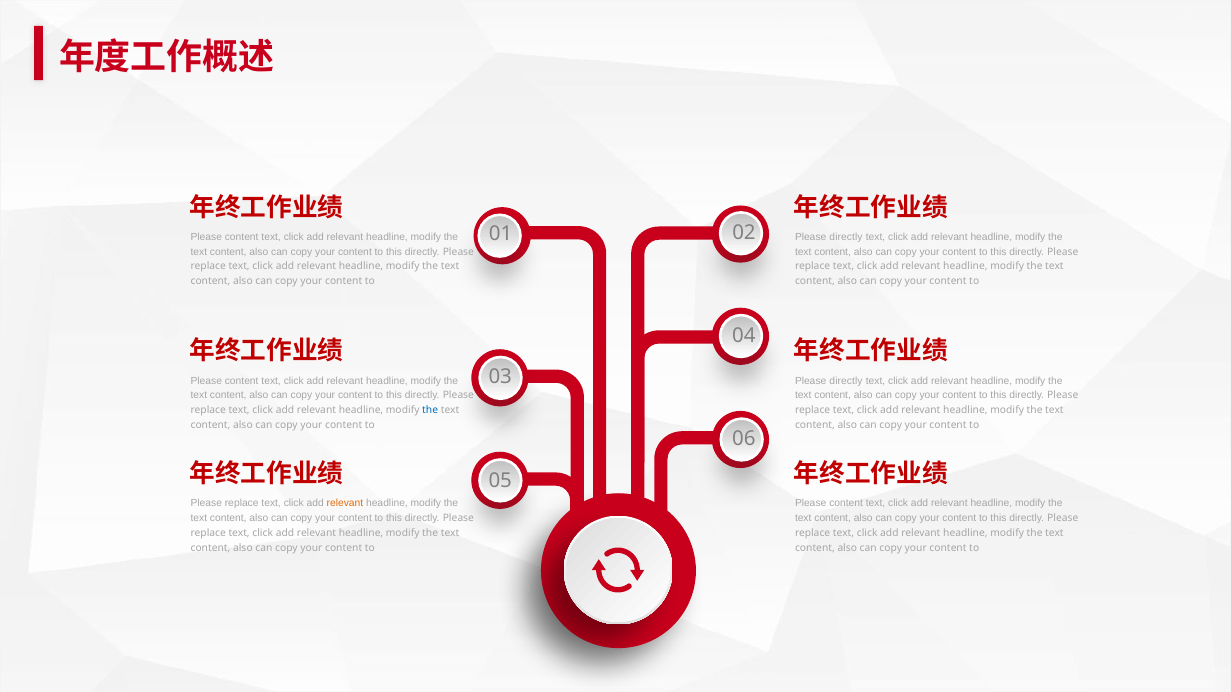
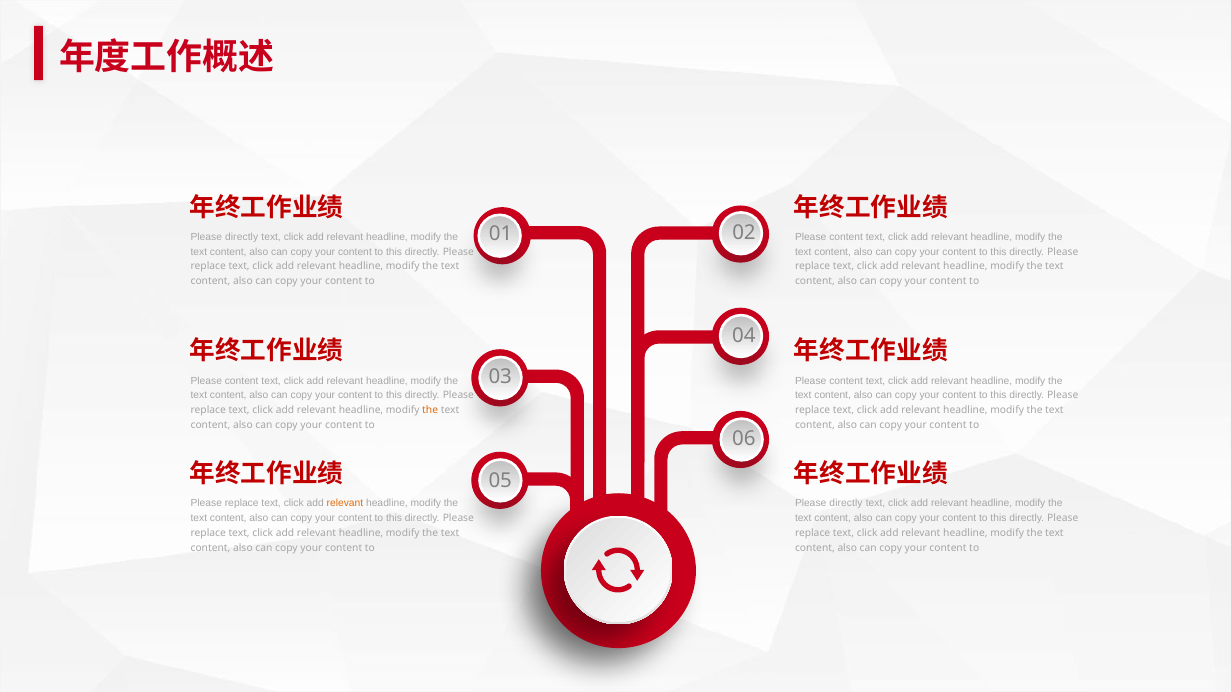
content at (242, 237): content -> directly
directly at (846, 237): directly -> content
directly at (846, 381): directly -> content
the at (430, 410) colour: blue -> orange
content at (846, 504): content -> directly
